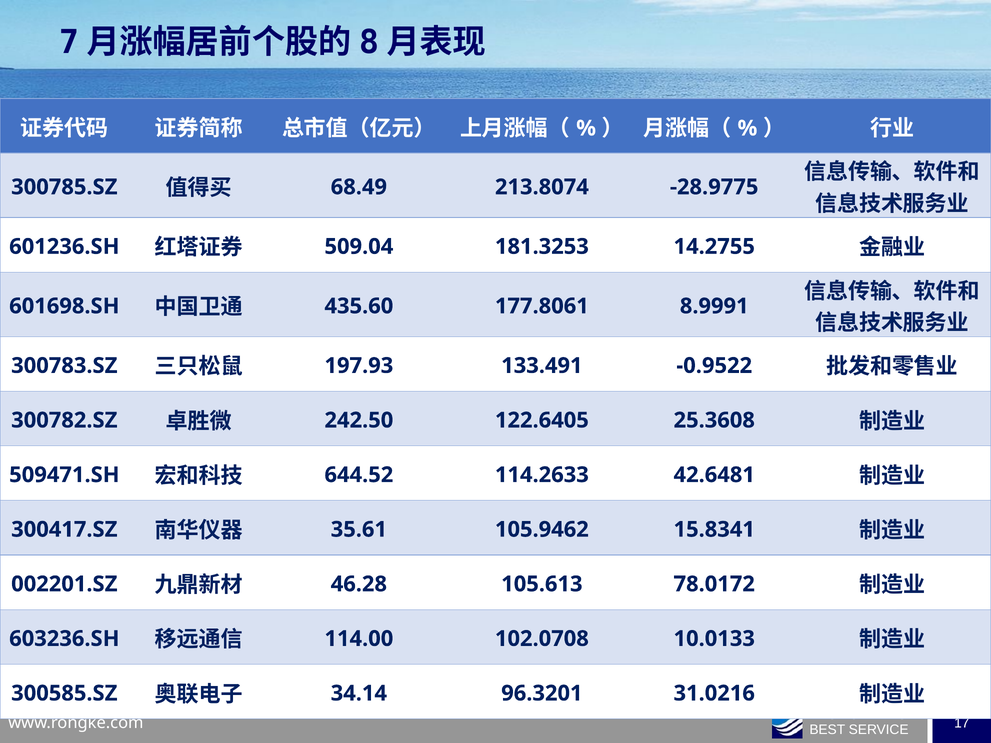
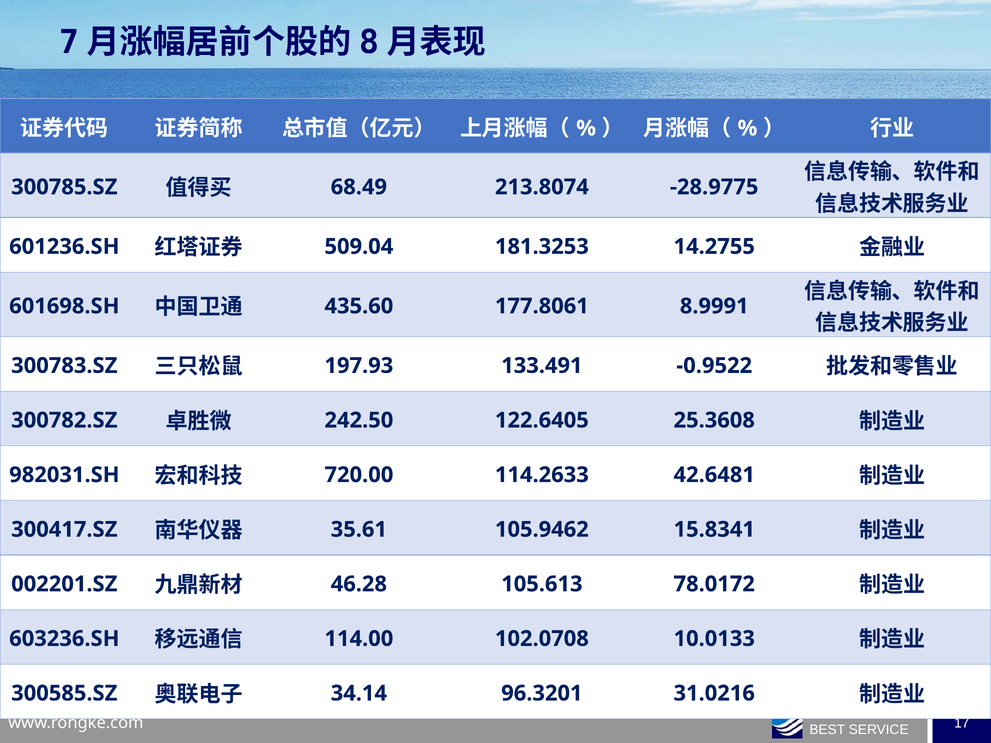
509471.SH: 509471.SH -> 982031.SH
644.52: 644.52 -> 720.00
